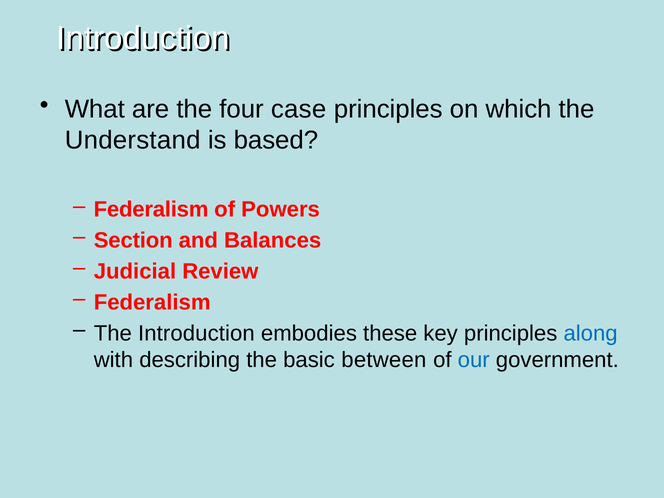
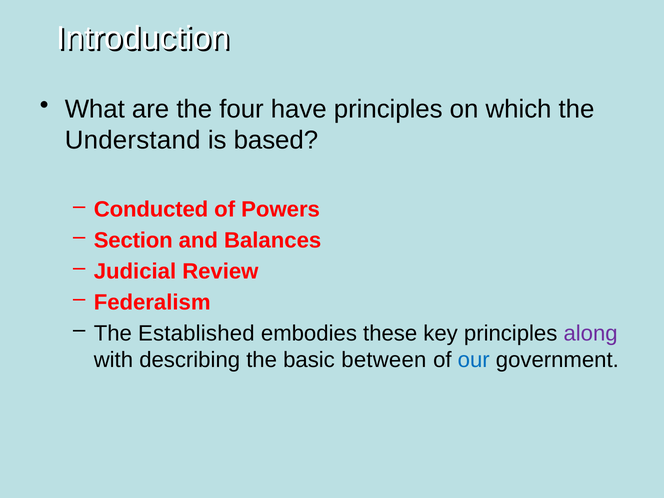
case: case -> have
Federalism at (151, 209): Federalism -> Conducted
The Introduction: Introduction -> Established
along colour: blue -> purple
